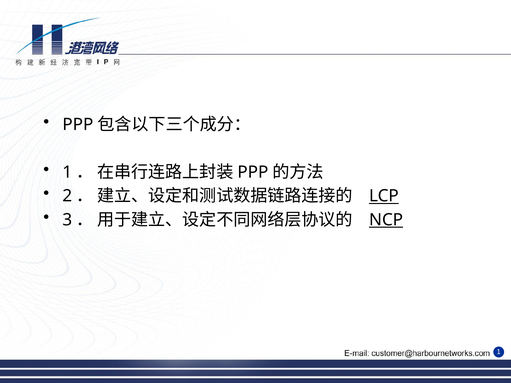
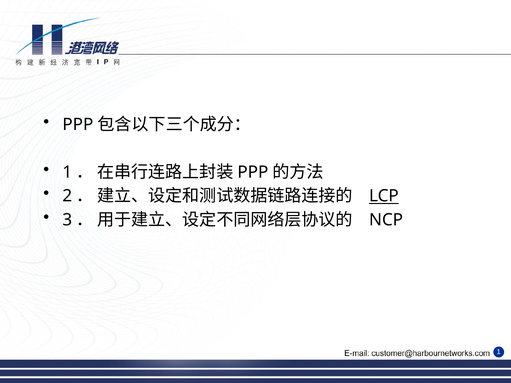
NCP underline: present -> none
